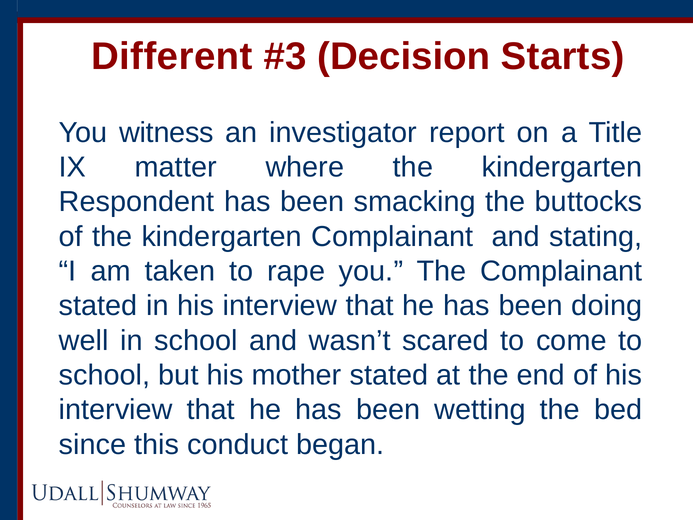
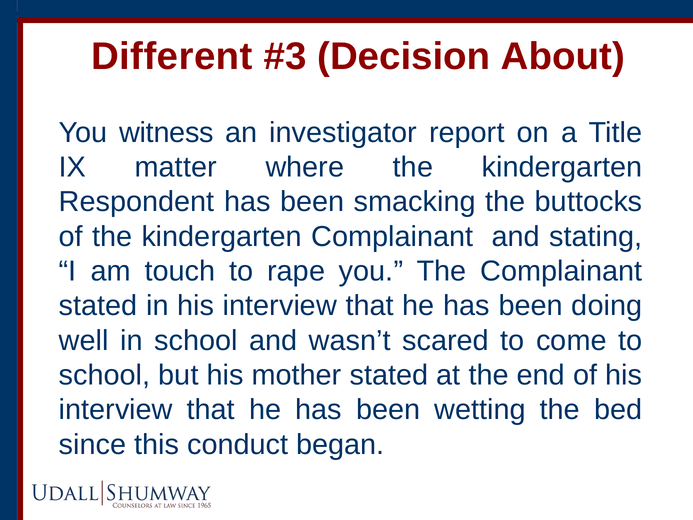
Starts: Starts -> About
taken: taken -> touch
